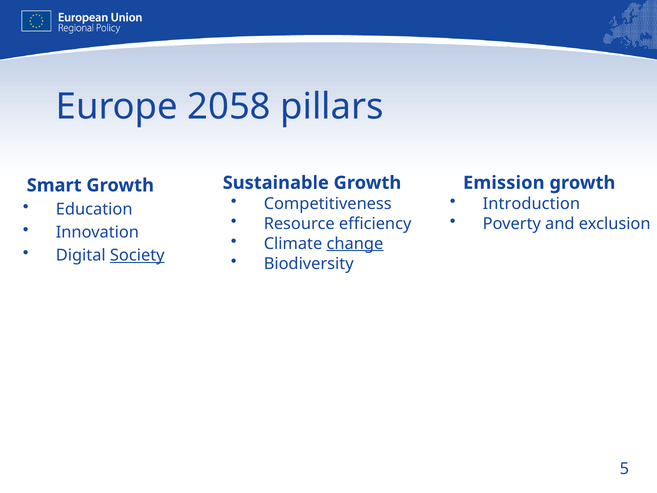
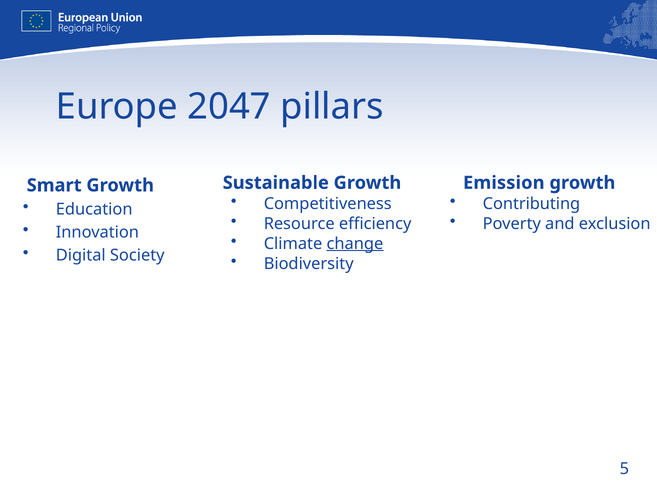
2058: 2058 -> 2047
Introduction: Introduction -> Contributing
Society underline: present -> none
